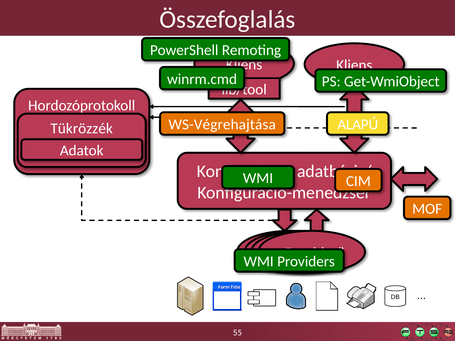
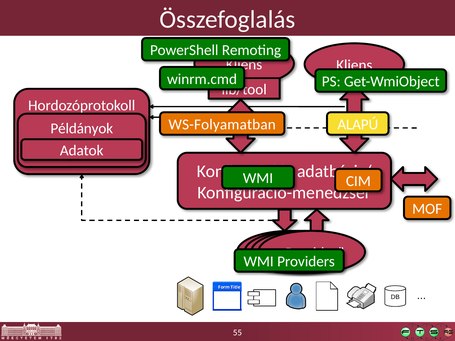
WS-Végrehajtása: WS-Végrehajtása -> WS-Folyamatban
Tükrözzék: Tükrözzék -> Példányok
